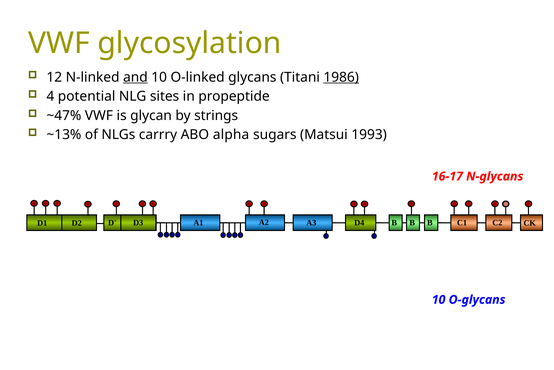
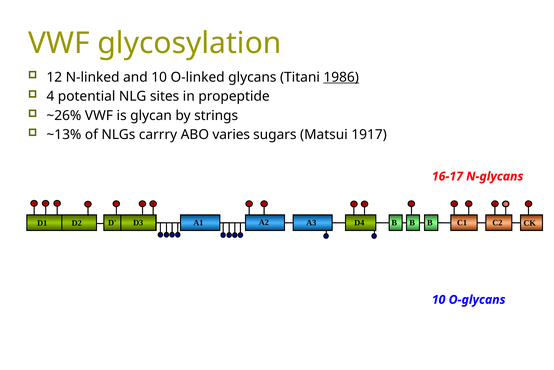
and underline: present -> none
~47%: ~47% -> ~26%
alpha: alpha -> varies
1993: 1993 -> 1917
